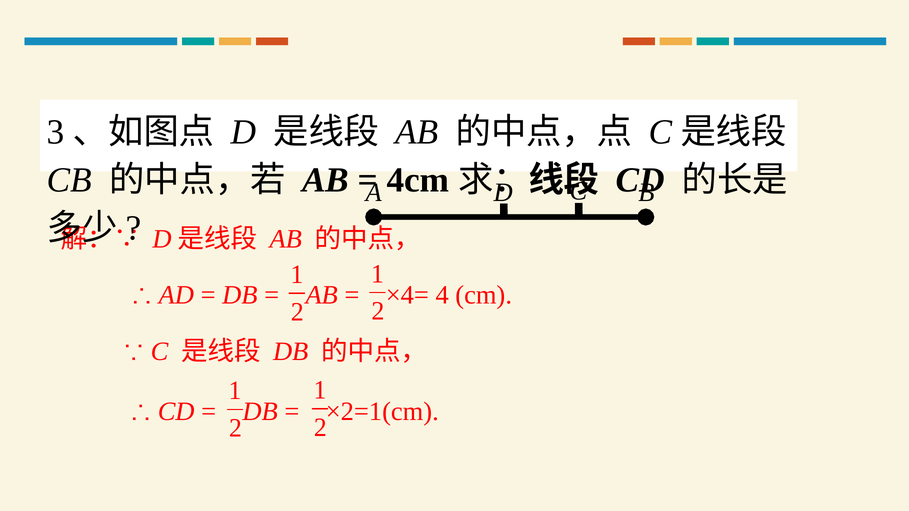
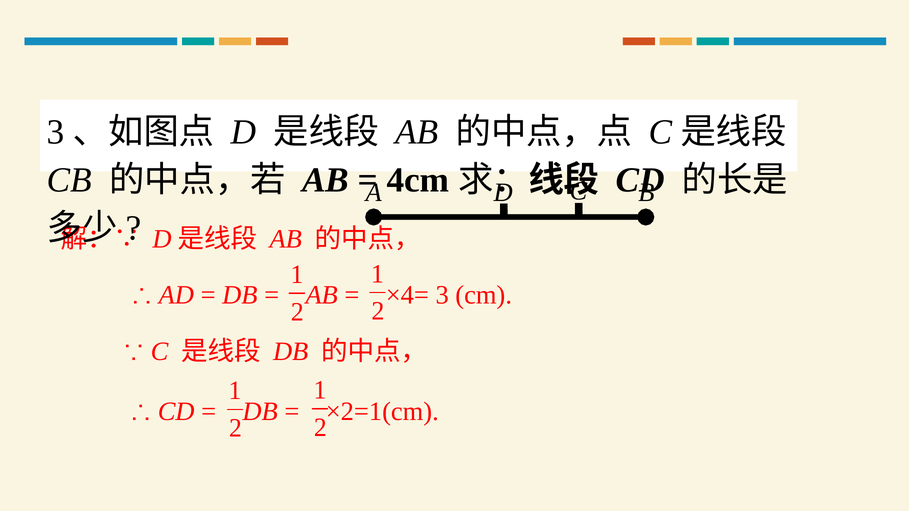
×4= 4: 4 -> 3
